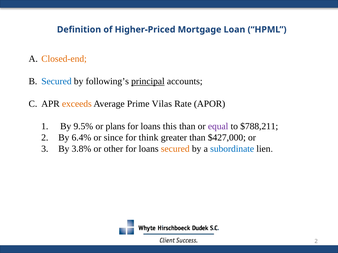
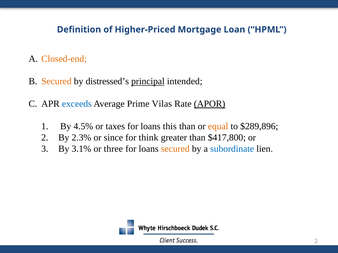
Secured at (56, 81) colour: blue -> orange
following’s: following’s -> distressed’s
accounts: accounts -> intended
exceeds colour: orange -> blue
APOR underline: none -> present
9.5%: 9.5% -> 4.5%
plans: plans -> taxes
equal colour: purple -> orange
$788,211: $788,211 -> $289,896
6.4%: 6.4% -> 2.3%
$427,000: $427,000 -> $417,800
3.8%: 3.8% -> 3.1%
other: other -> three
